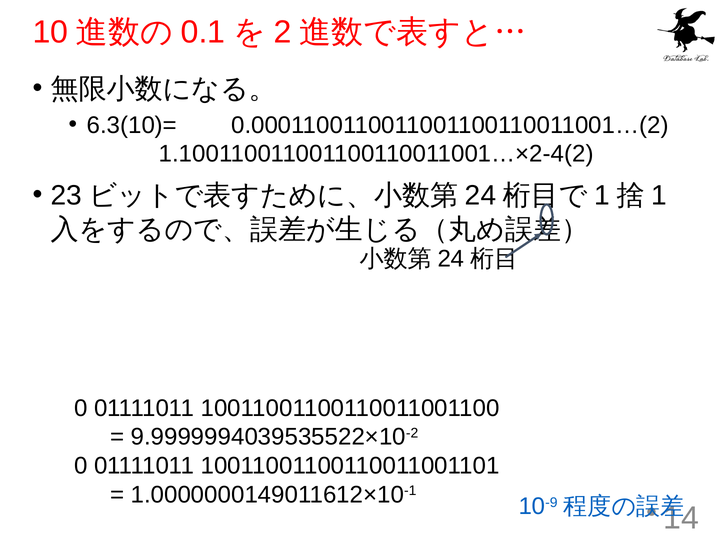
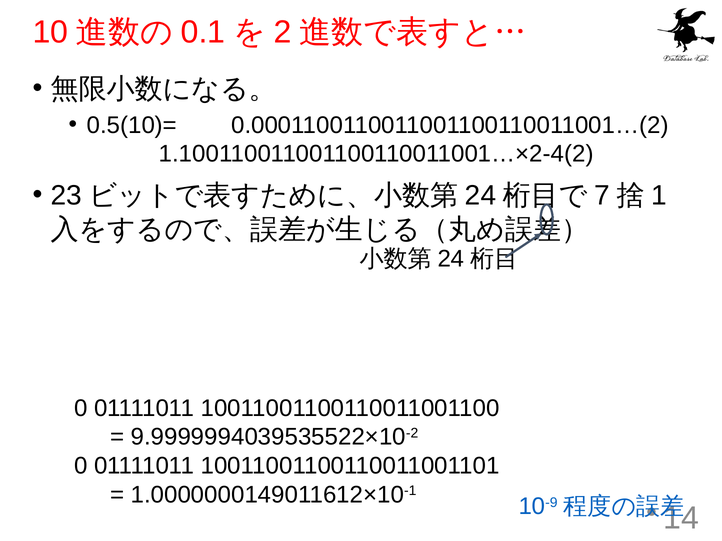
6.3(10)=: 6.3(10)= -> 0.5(10)=
1 at (602, 196): 1 -> 7
